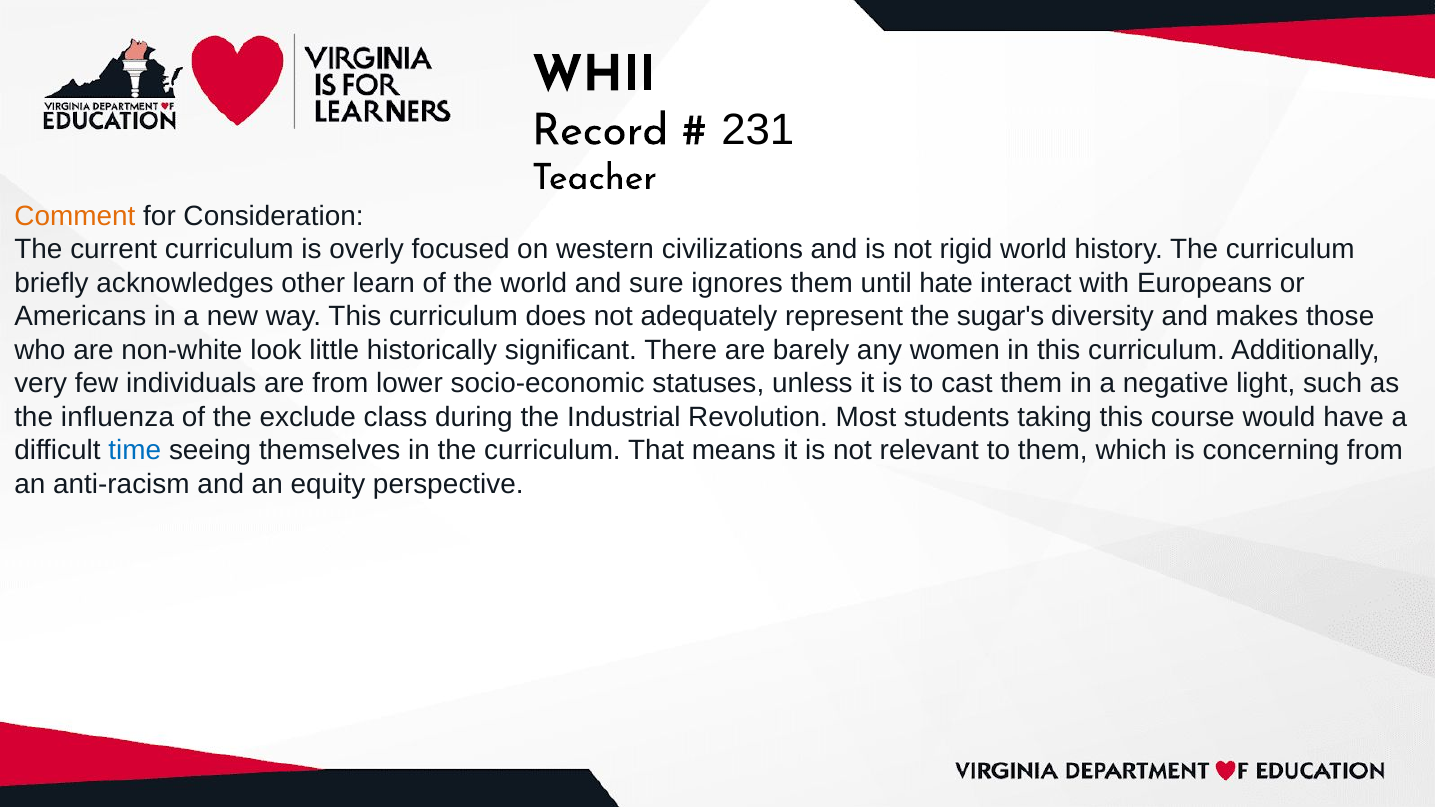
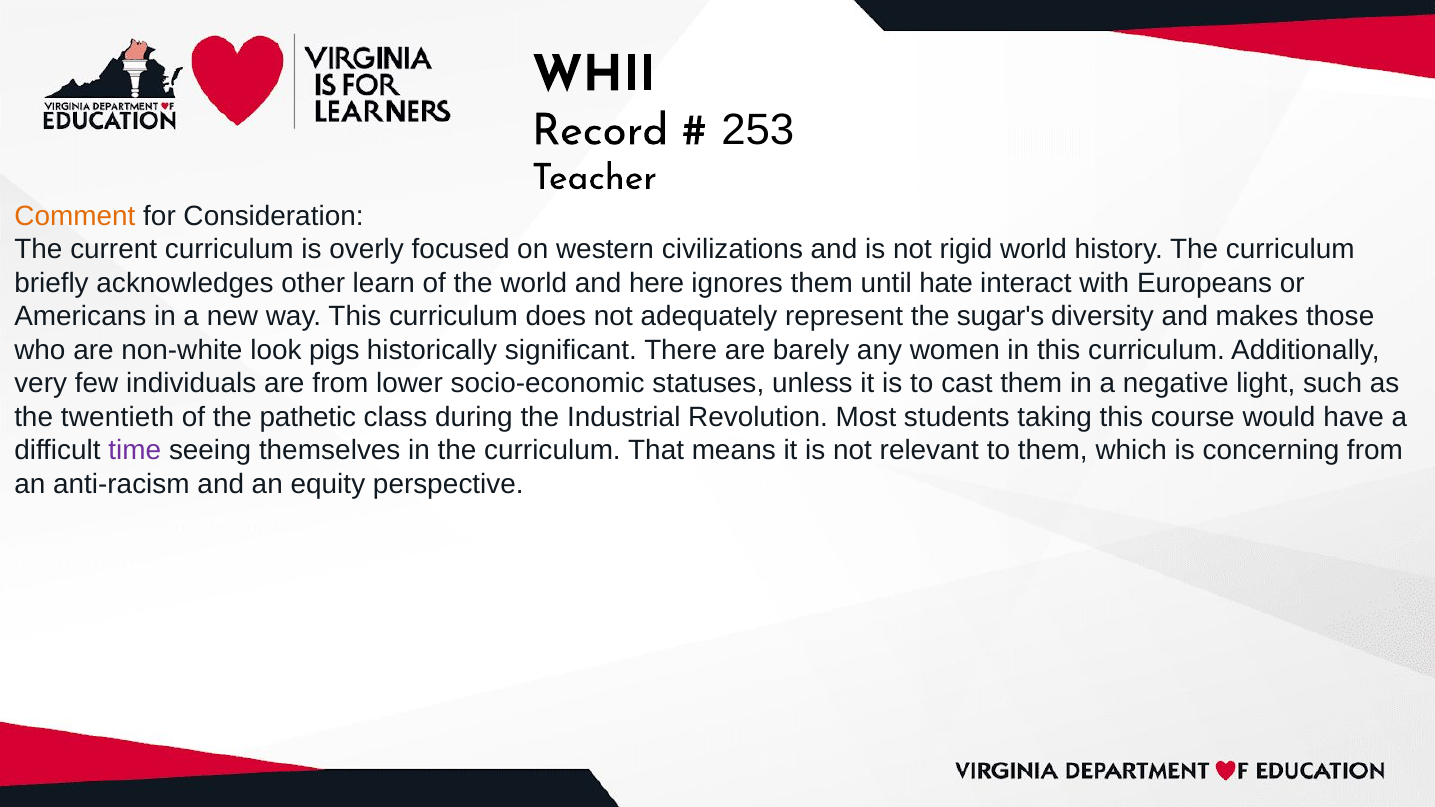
231: 231 -> 253
sure: sure -> here
little: little -> pigs
influenza: influenza -> twentieth
exclude: exclude -> pathetic
time colour: blue -> purple
